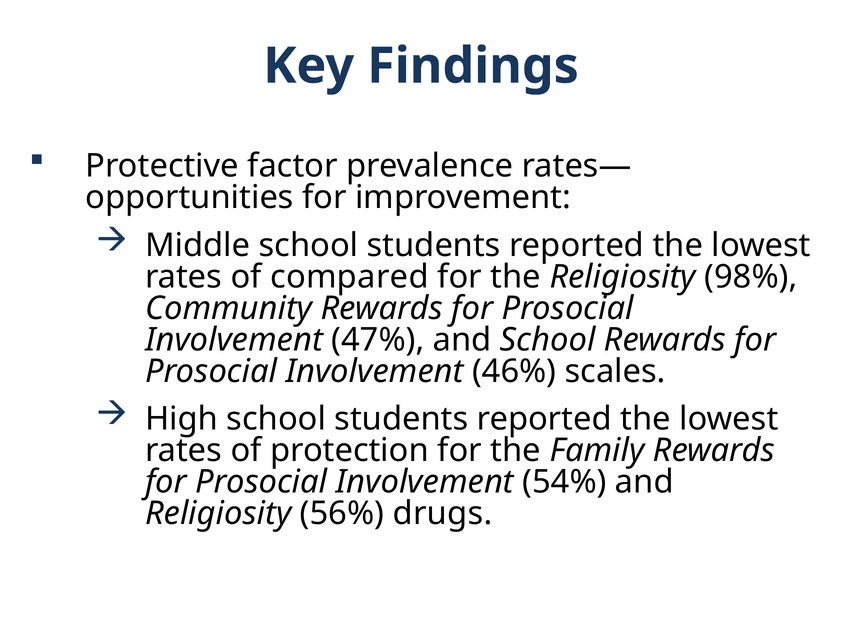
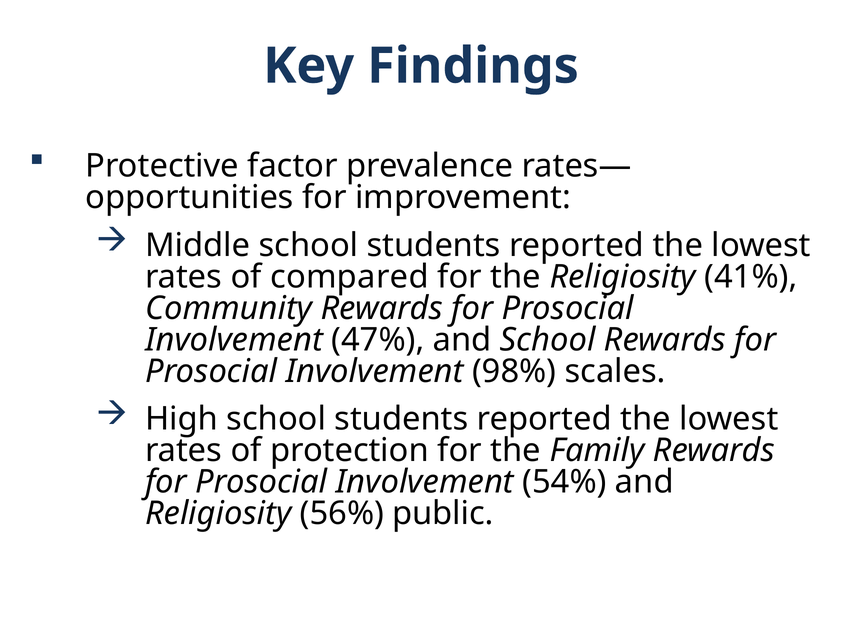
98%: 98% -> 41%
46%: 46% -> 98%
drugs: drugs -> public
